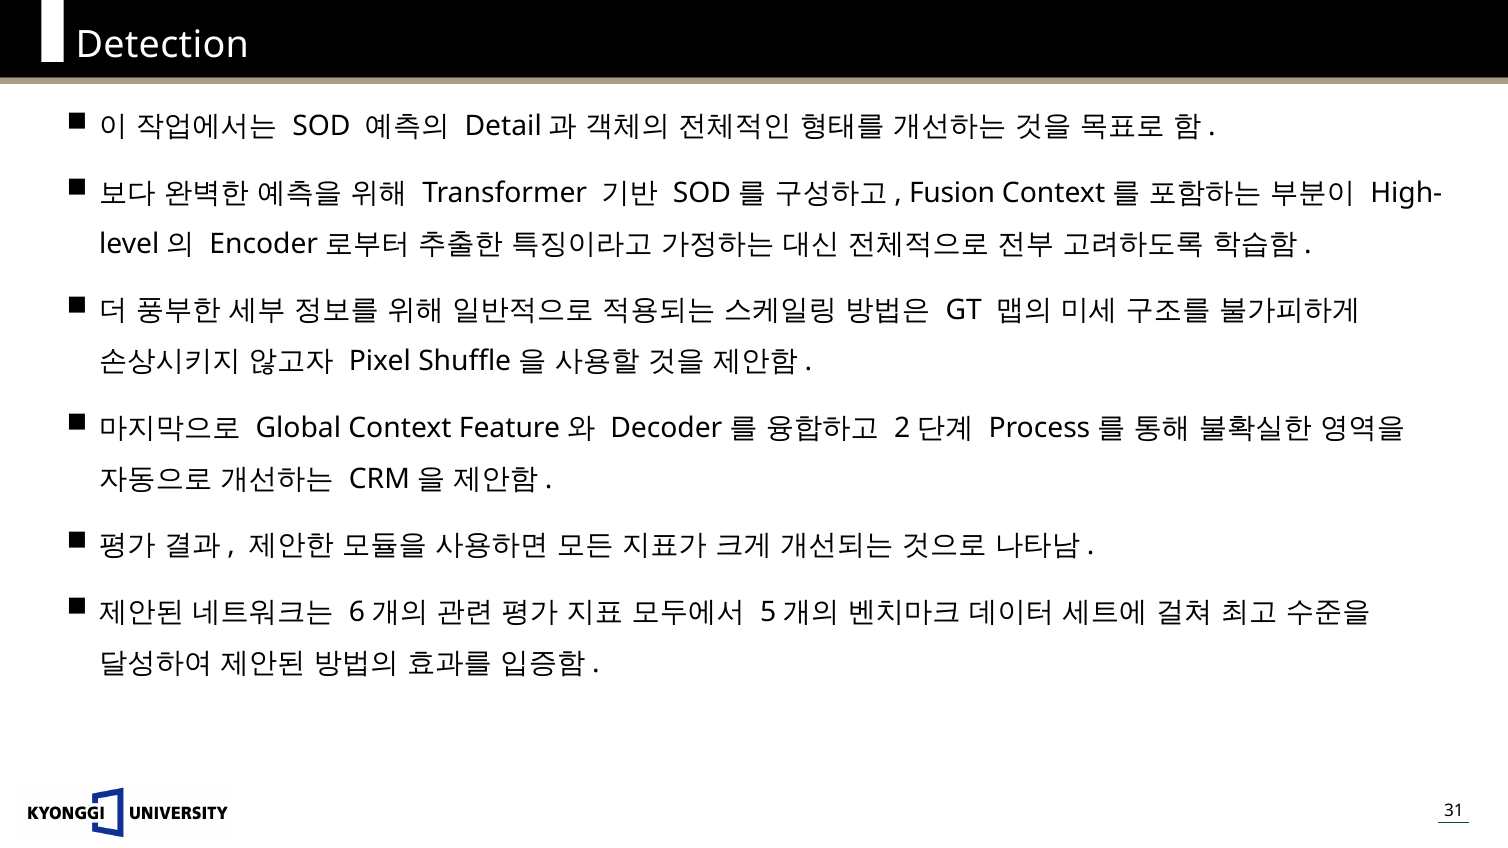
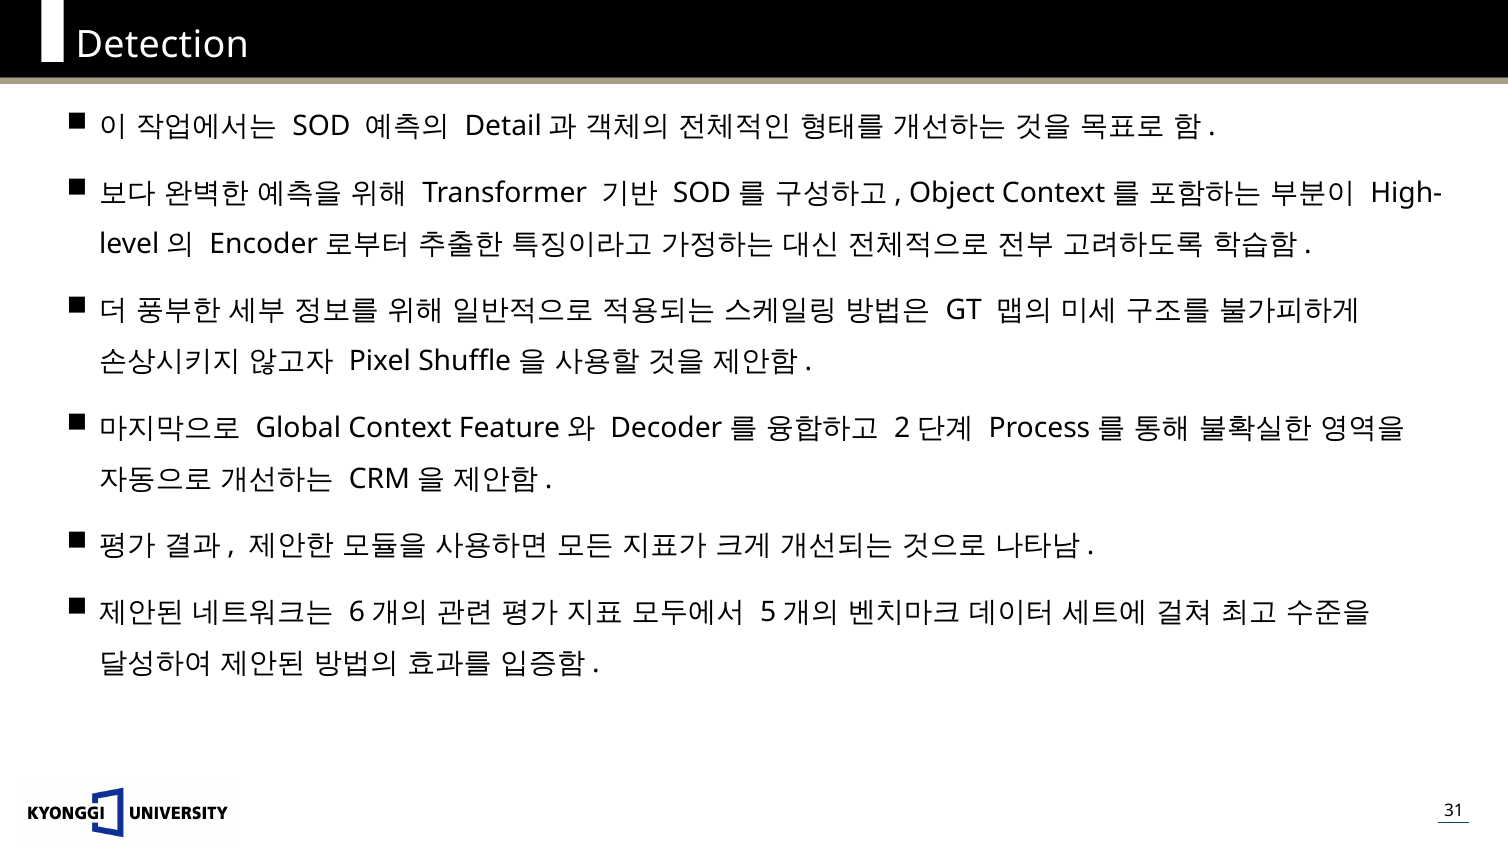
Fusion: Fusion -> Object
